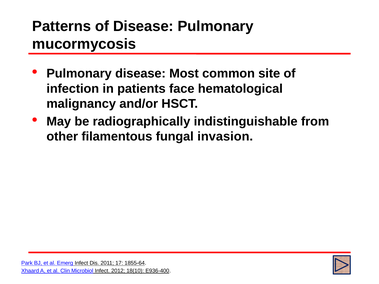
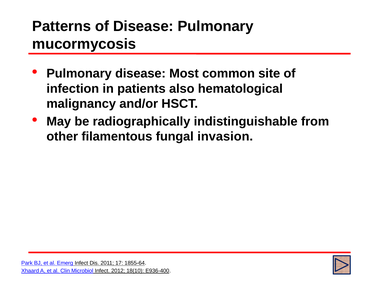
face: face -> also
